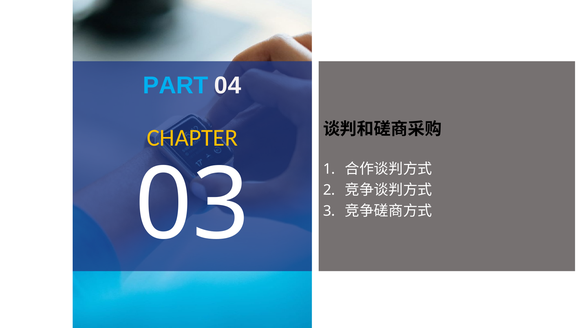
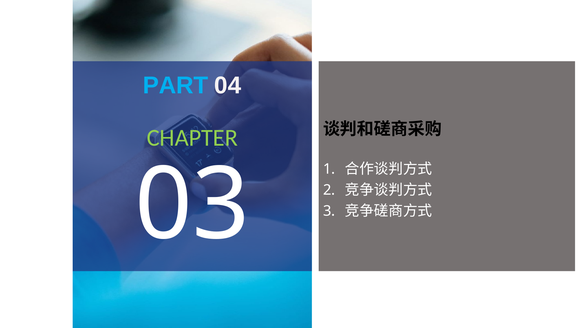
CHAPTER colour: yellow -> light green
